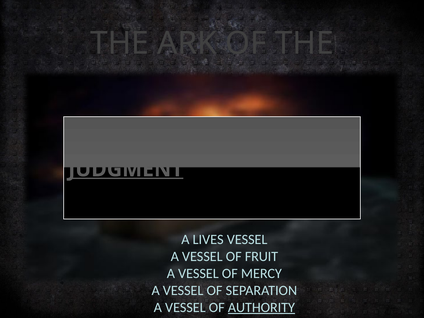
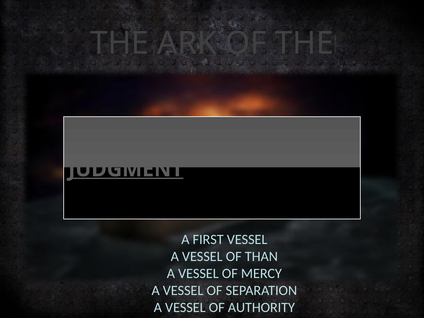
LIVES: LIVES -> FIRST
FRUIT: FRUIT -> THAN
AUTHORITY underline: present -> none
